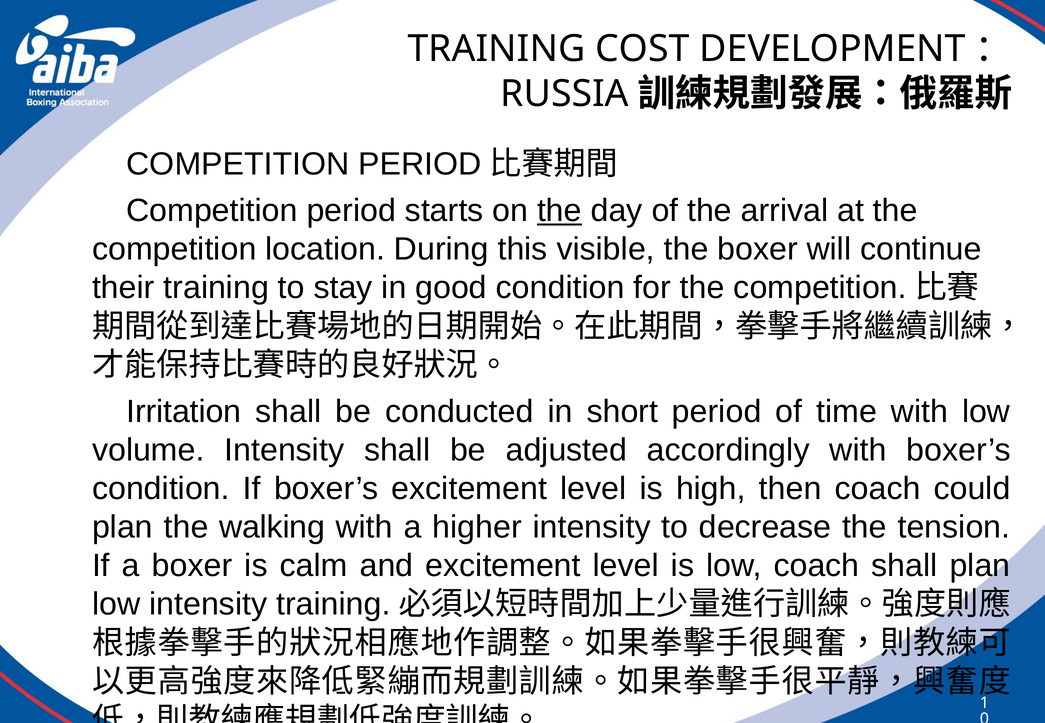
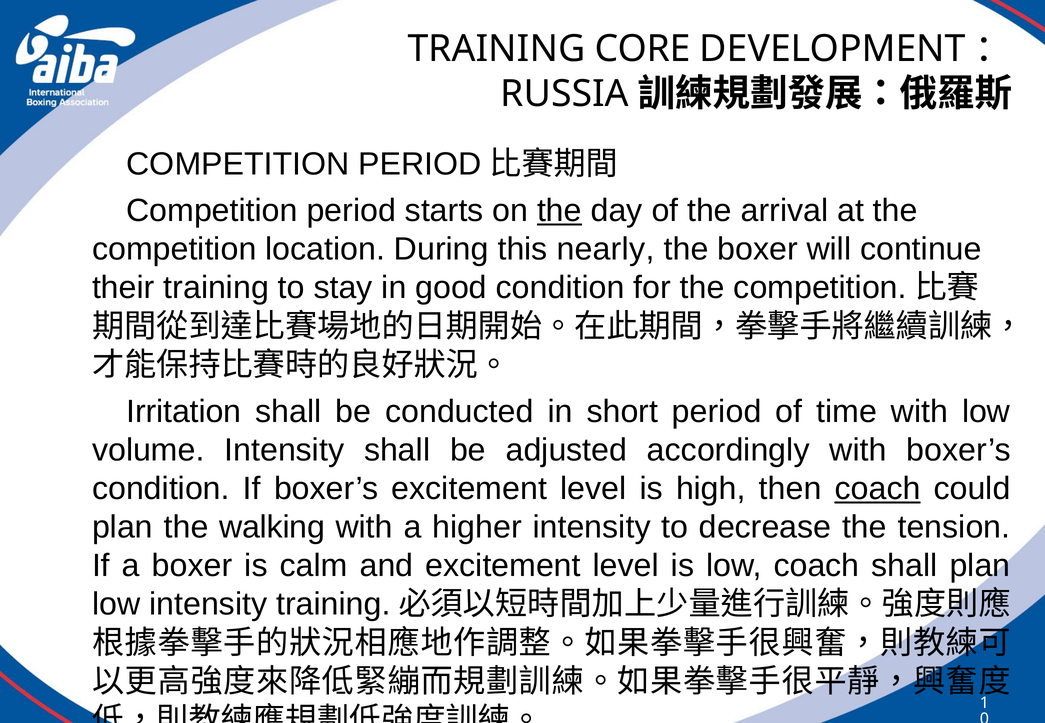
COST: COST -> CORE
visible: visible -> nearly
coach at (878, 489) underline: none -> present
